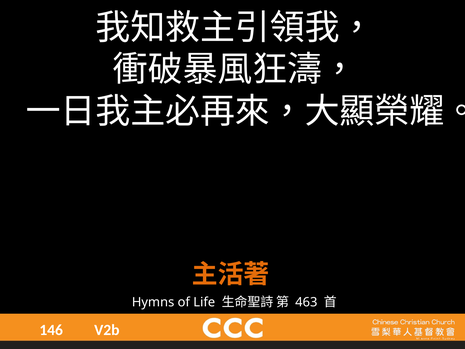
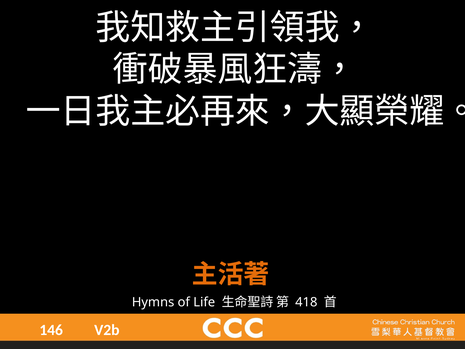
463: 463 -> 418
